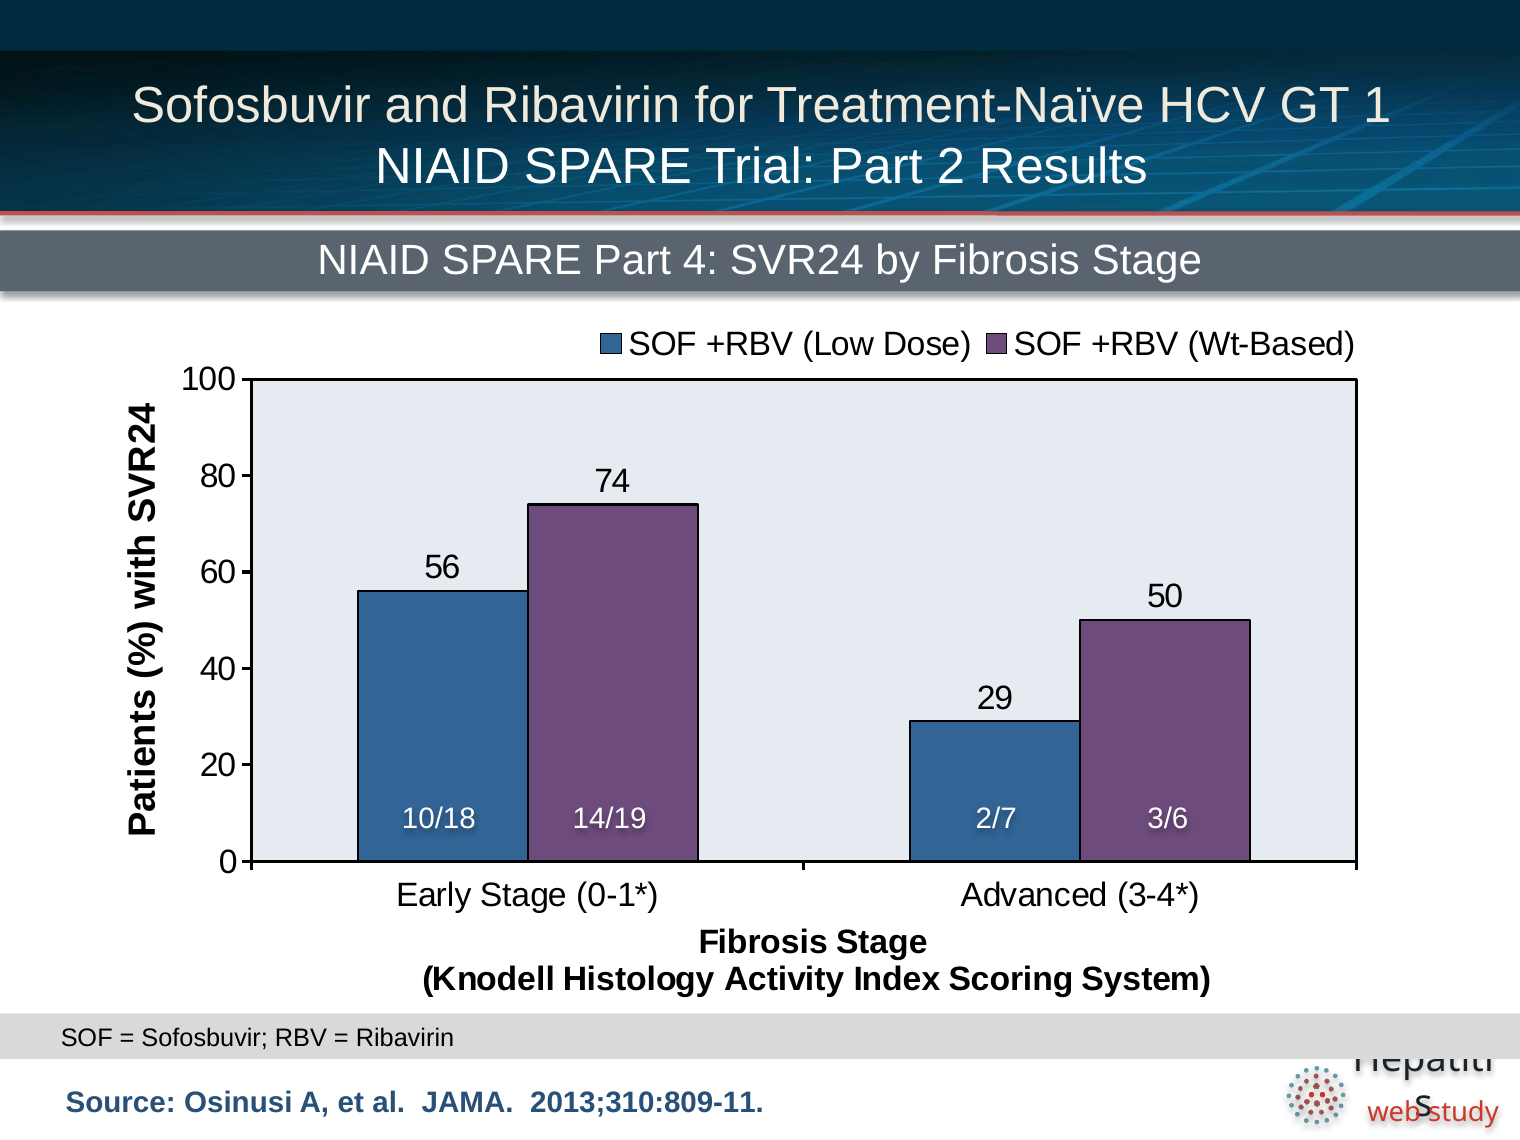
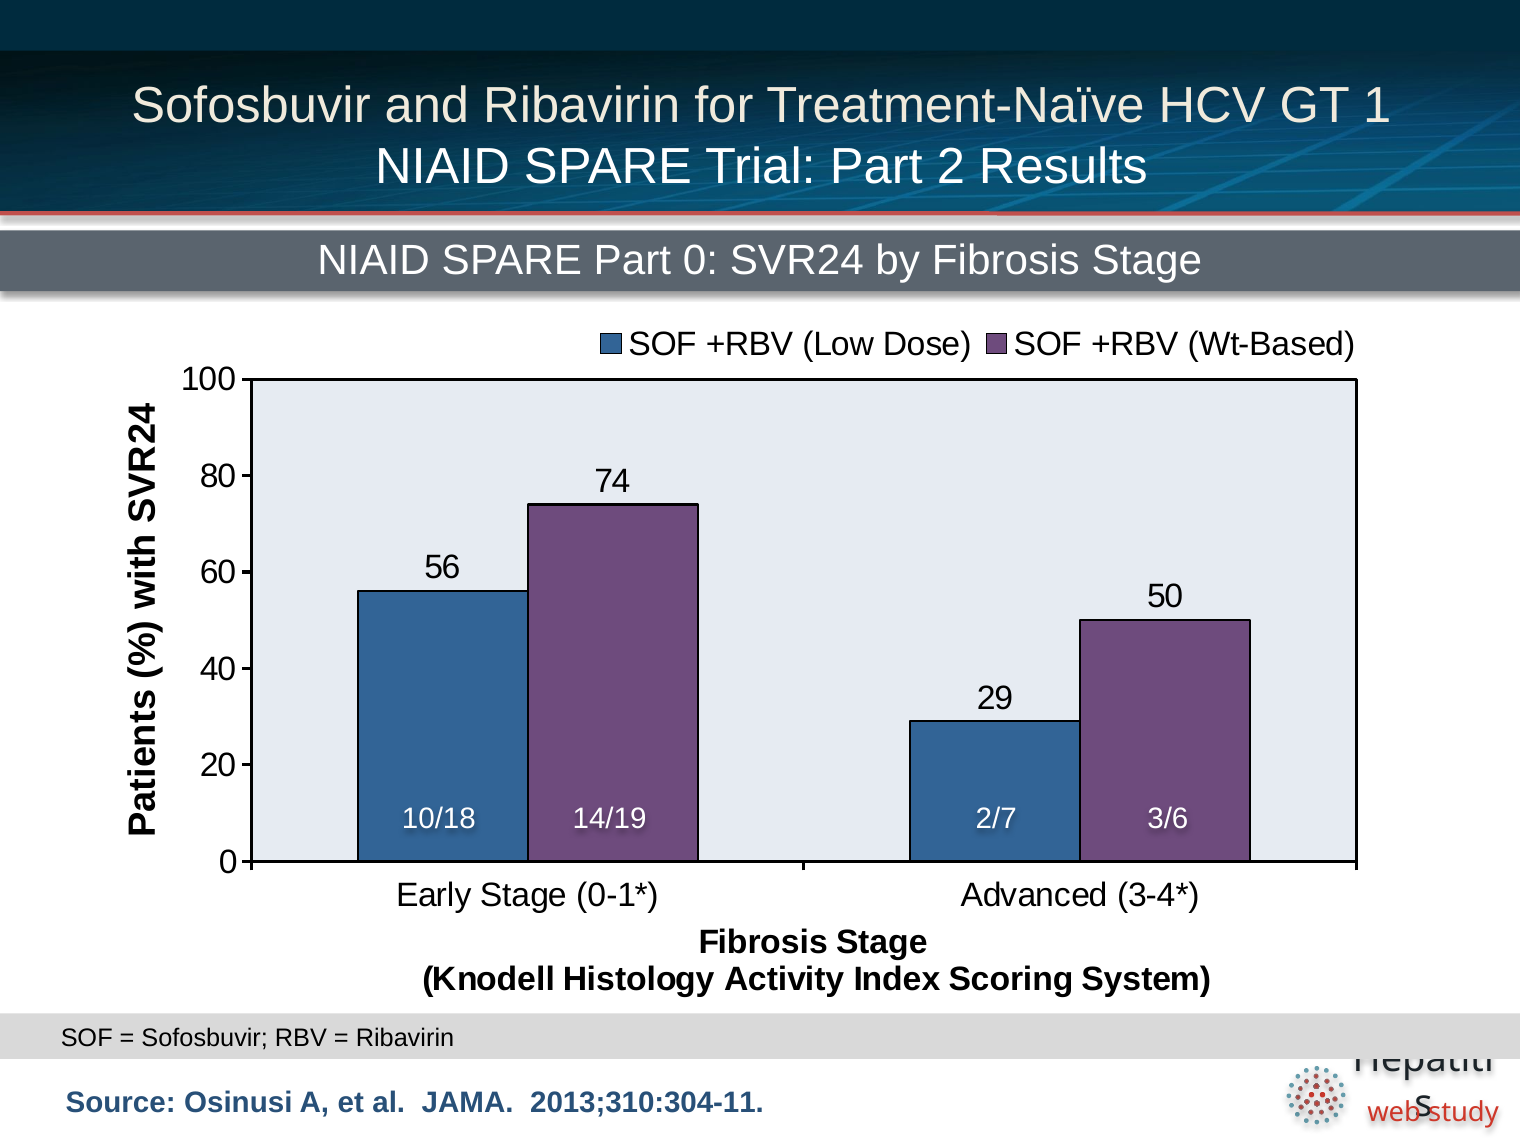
Part 4: 4 -> 0
2013;310:809-11: 2013;310:809-11 -> 2013;310:304-11
